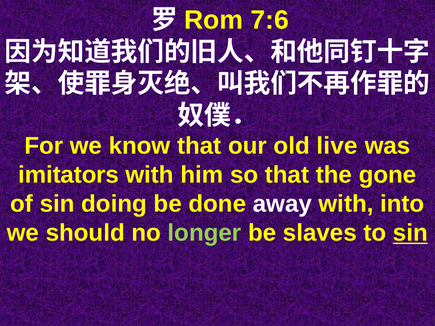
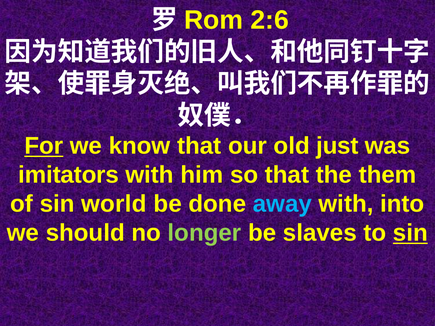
7:6: 7:6 -> 2:6
For underline: none -> present
live: live -> just
gone: gone -> them
doing: doing -> world
away colour: white -> light blue
